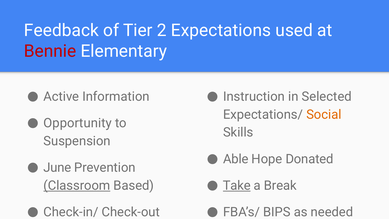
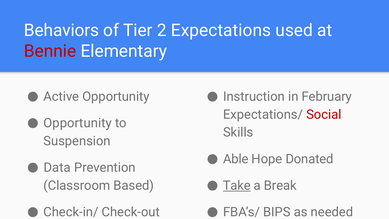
Feedback: Feedback -> Behaviors
Active Information: Information -> Opportunity
Selected: Selected -> February
Social colour: orange -> red
June: June -> Data
Classroom underline: present -> none
